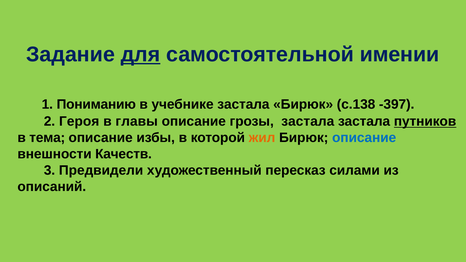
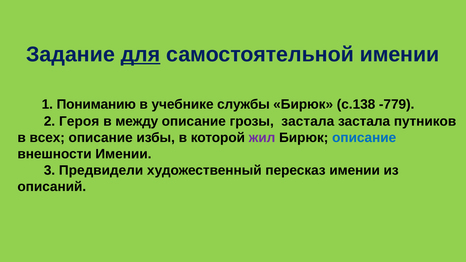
учебнике застала: застала -> службы
-397: -397 -> -779
главы: главы -> между
путников underline: present -> none
тема: тема -> всех
жил colour: orange -> purple
внешности Качеств: Качеств -> Имении
пересказ силами: силами -> имении
